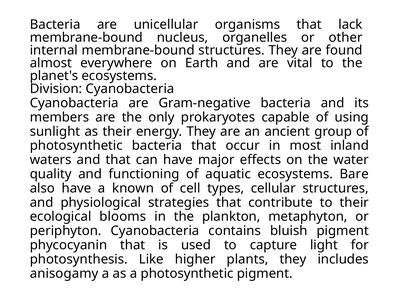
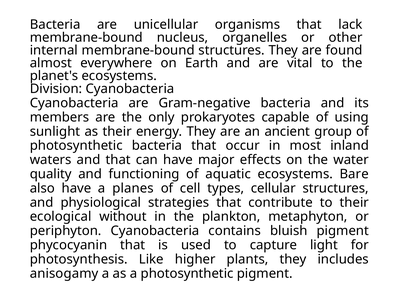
known: known -> planes
blooms: blooms -> without
